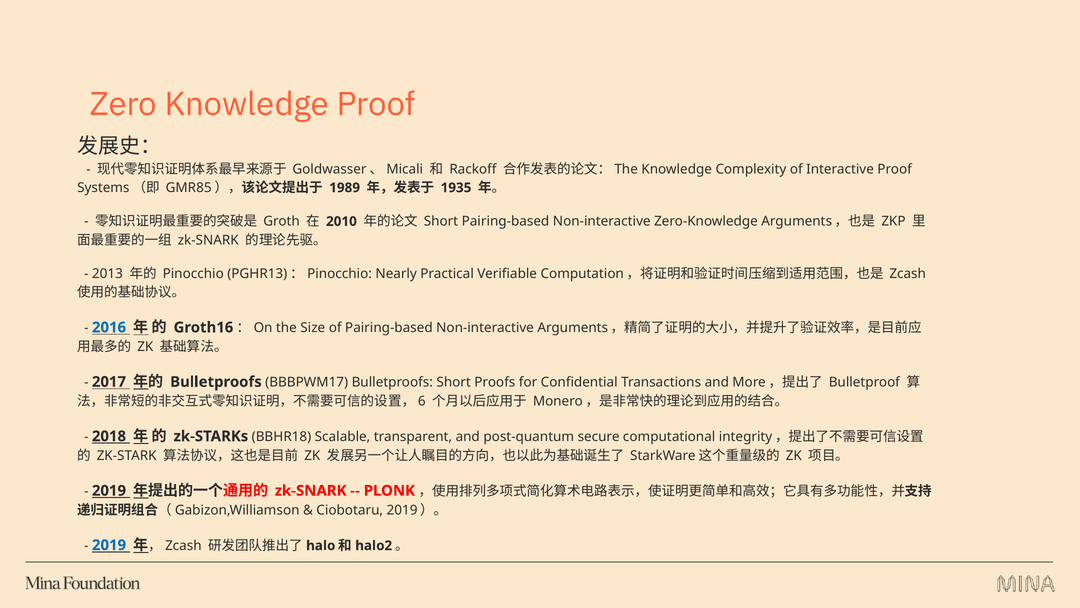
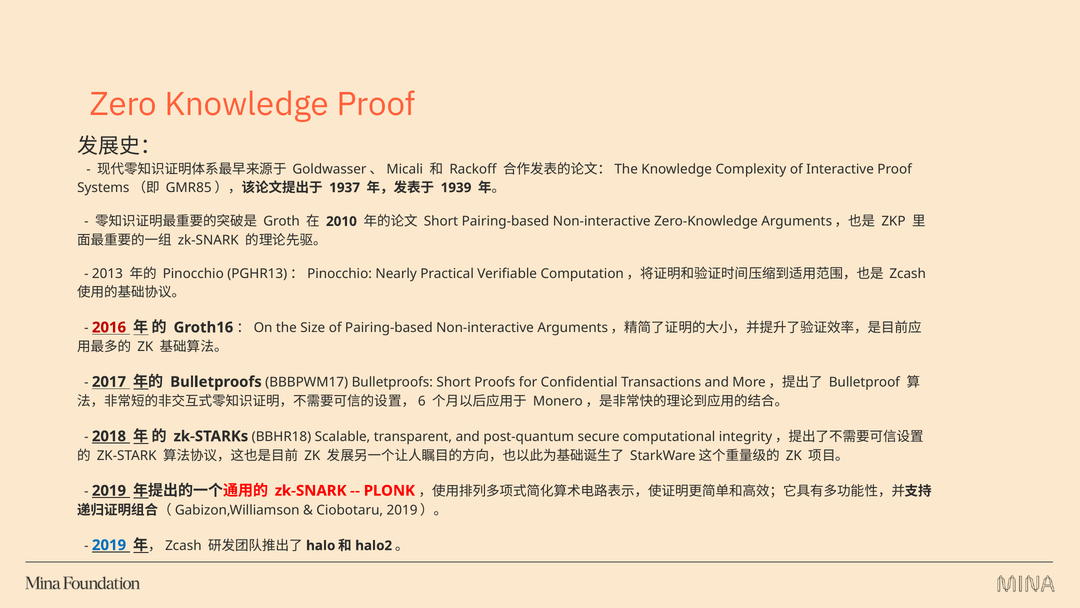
1989: 1989 -> 1937
1935: 1935 -> 1939
2016 colour: blue -> red
